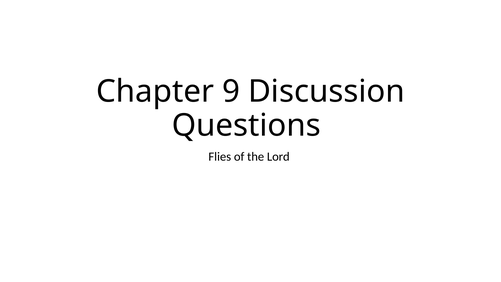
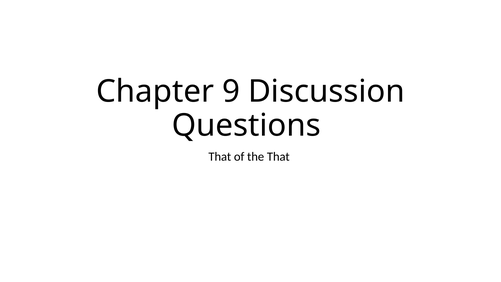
Flies at (220, 157): Flies -> That
the Lord: Lord -> That
